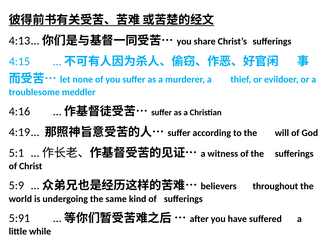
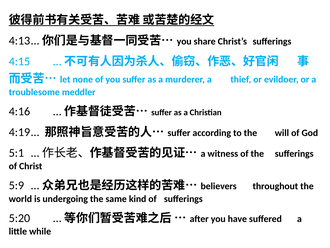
5:91: 5:91 -> 5:20
